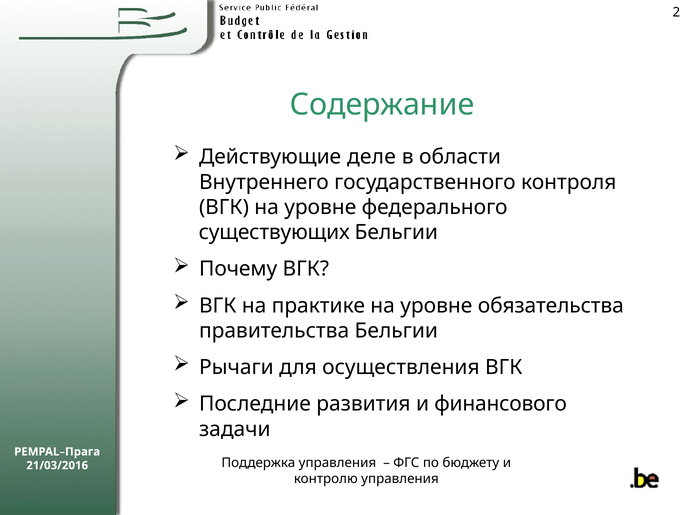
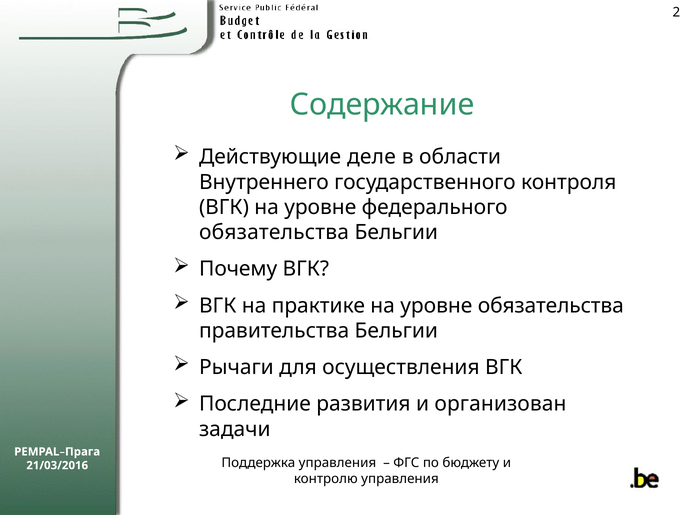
существующих at (274, 233): существующих -> обязательства
финансового: финансового -> организован
